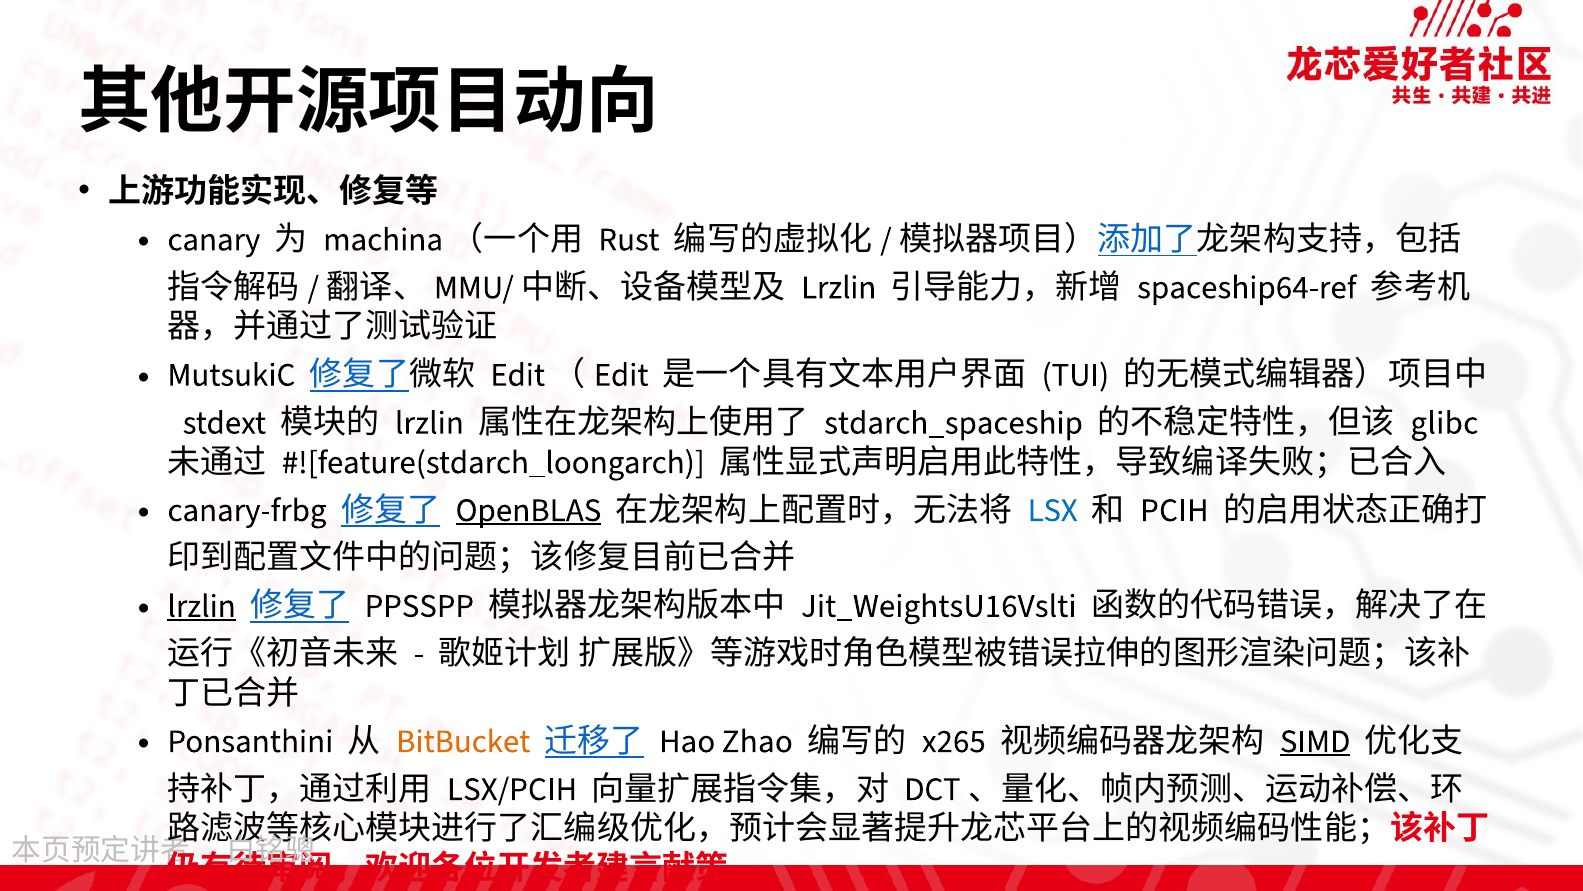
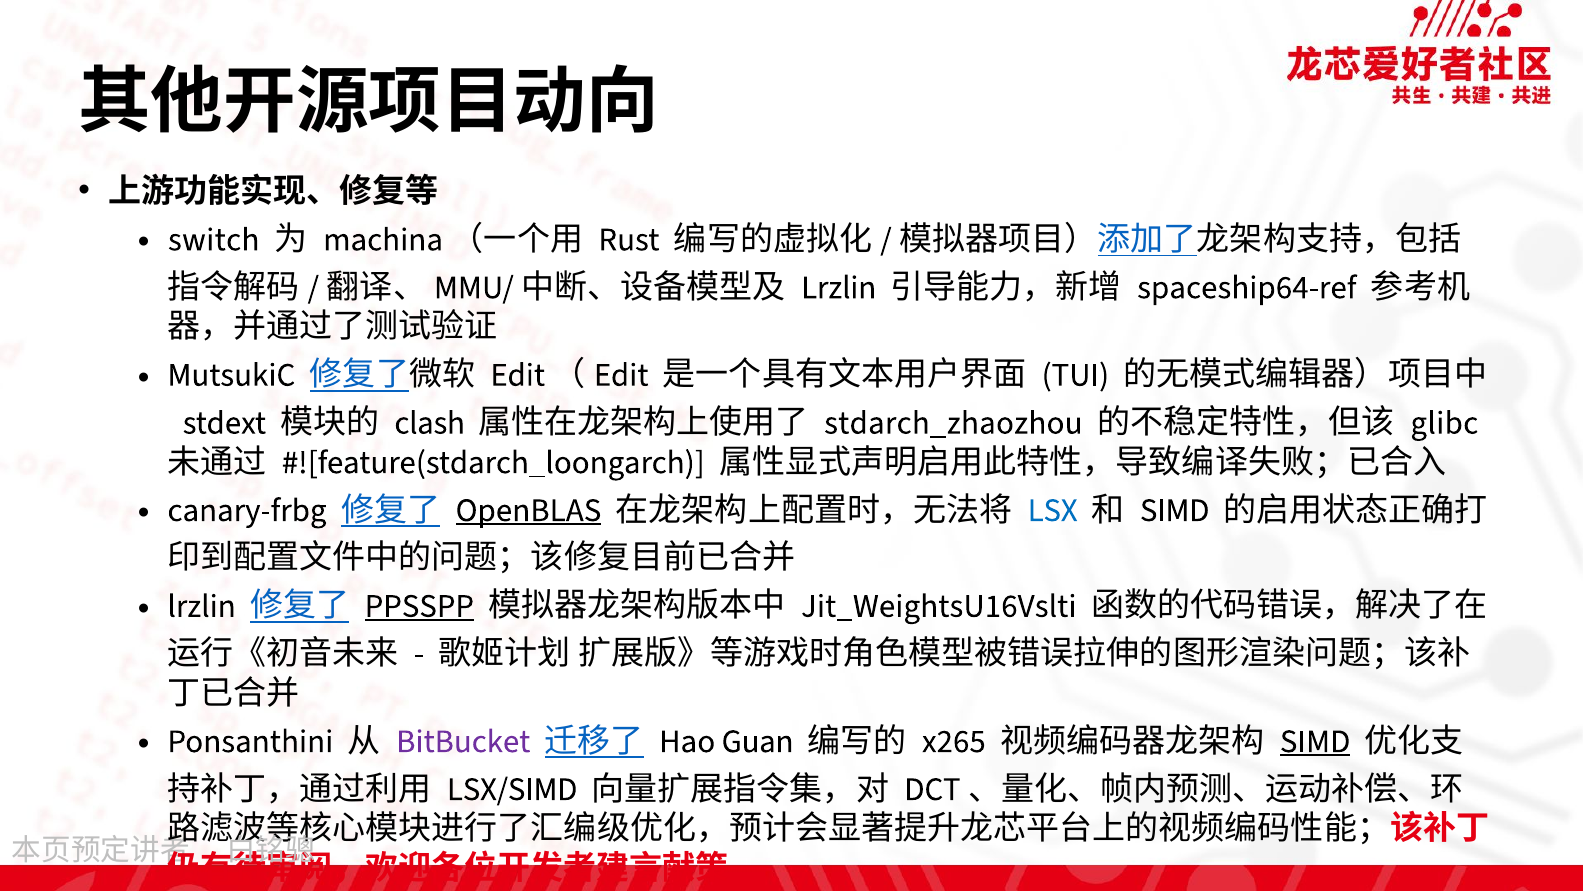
canary: canary -> switch
lrzlin at (429, 422): lrzlin -> clash
stdarch_spaceship: stdarch_spaceship -> stdarch_zhaozhou
PCIH at (1174, 510): PCIH -> SIMD
lrzlin at (202, 606) underline: present -> none
PPSSPP underline: none -> present
BitBucket colour: orange -> purple
Zhao: Zhao -> Guan
LSX/PCIH: LSX/PCIH -> LSX/SIMD
